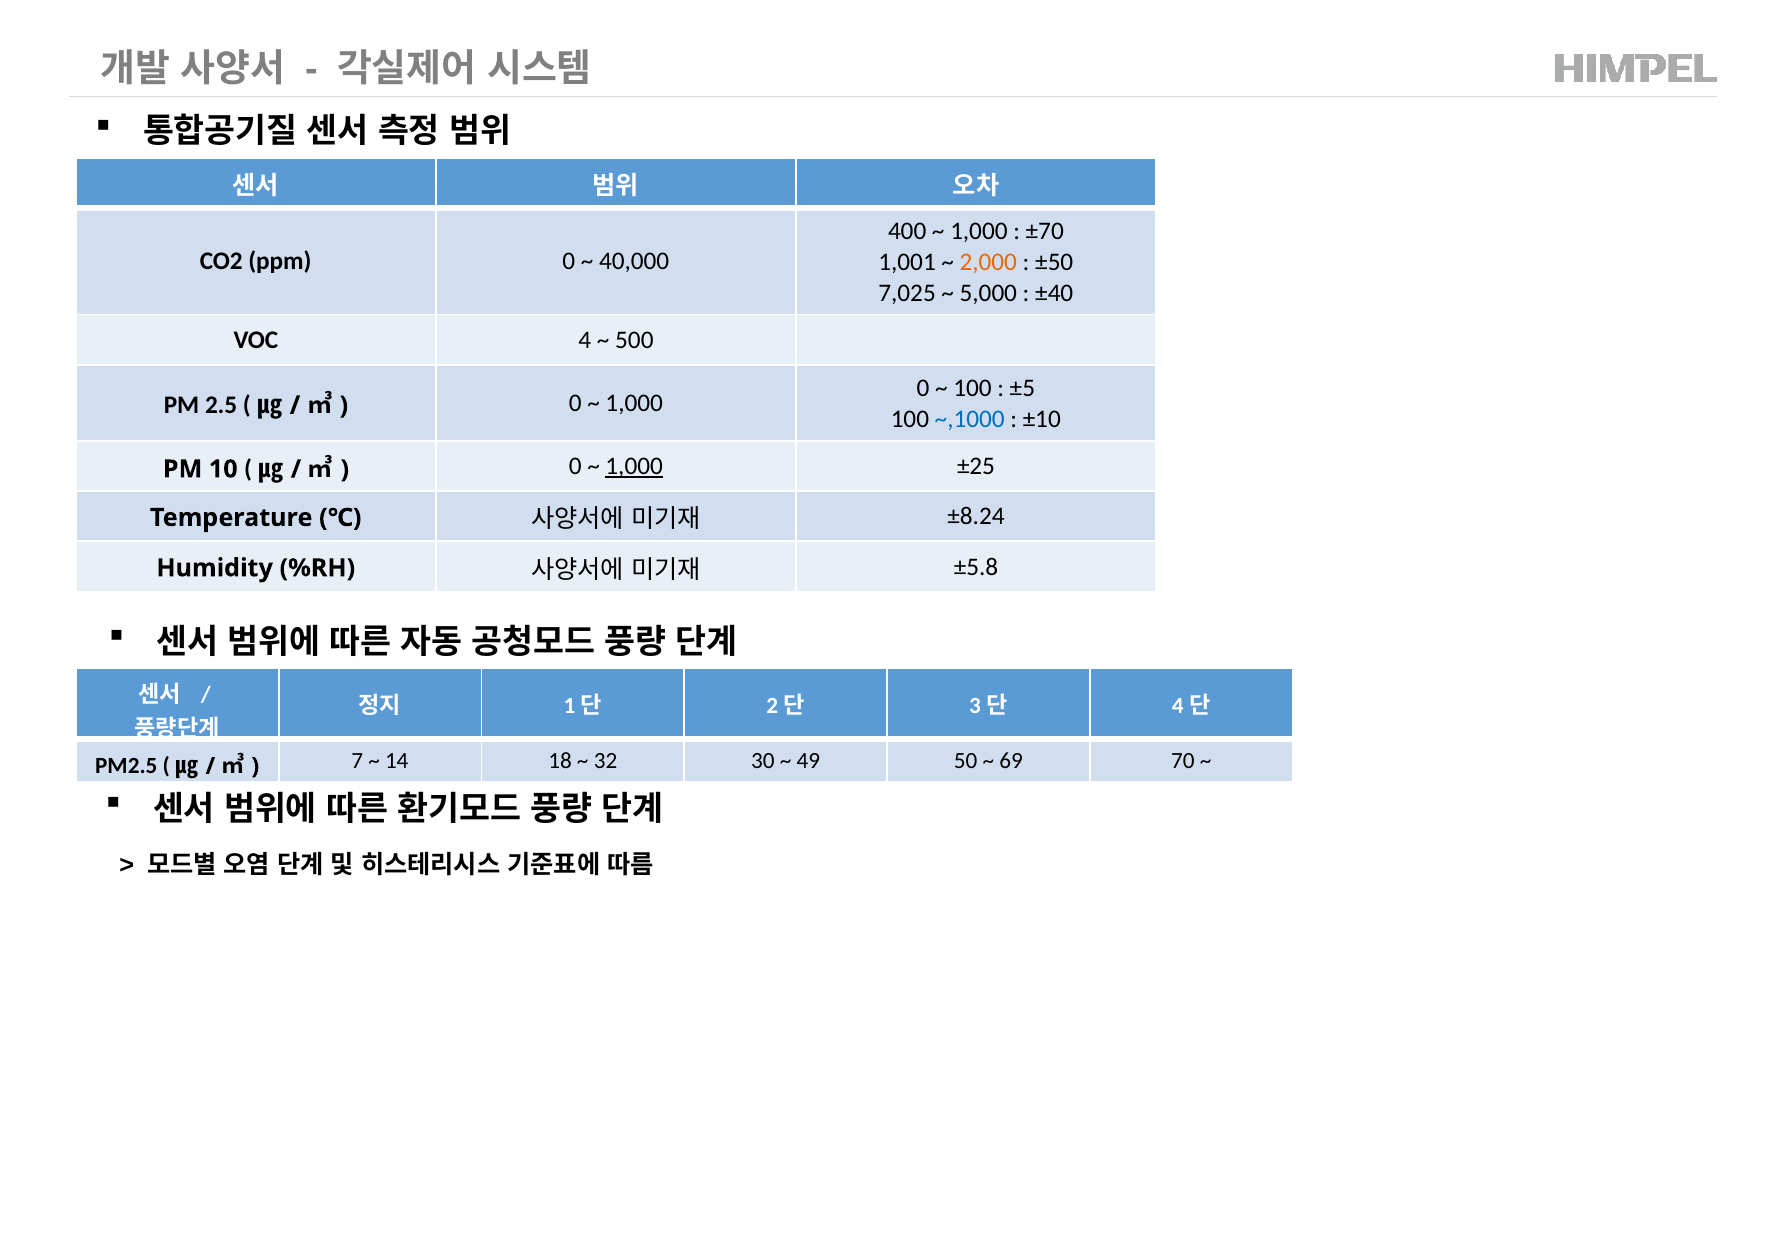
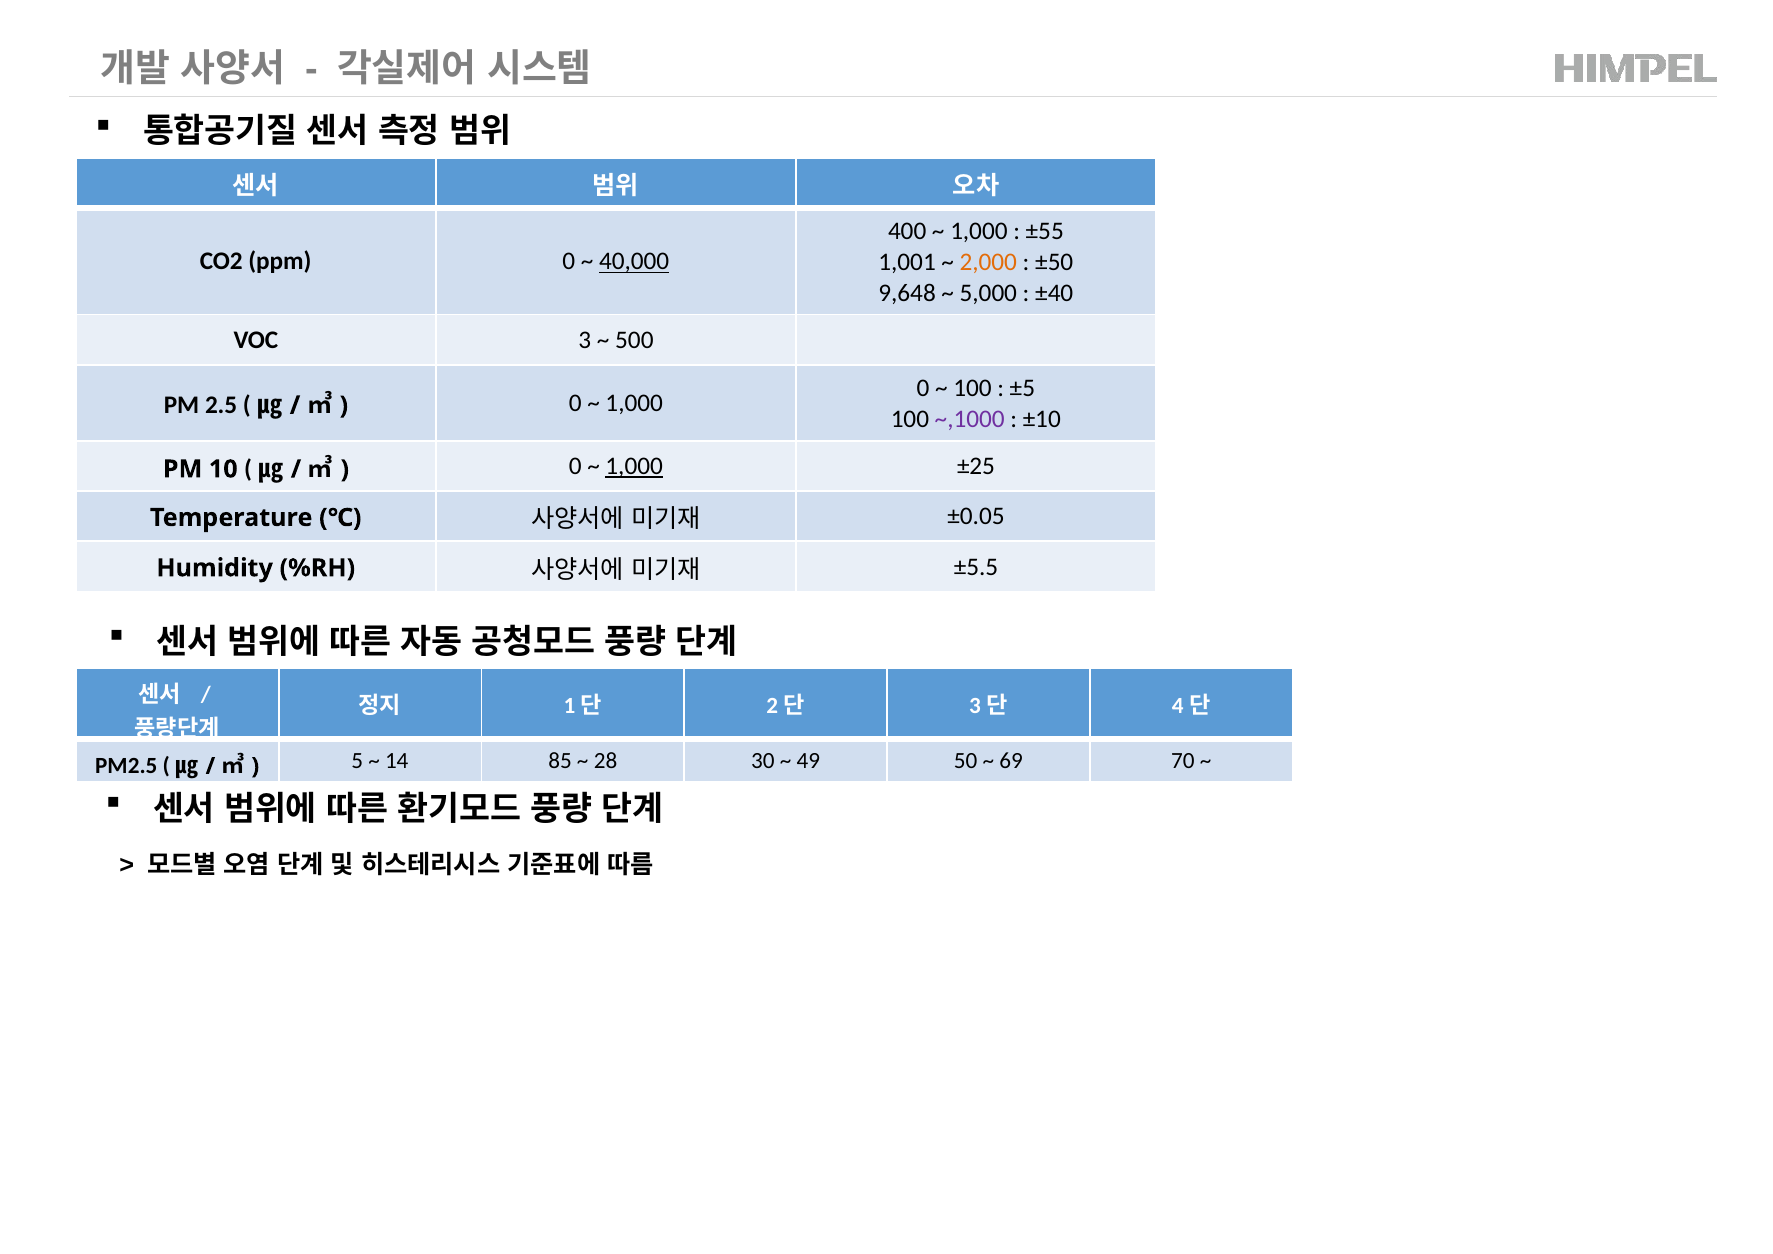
±70: ±70 -> ±55
40,000 underline: none -> present
7,025: 7,025 -> 9,648
4: 4 -> 3
~,1000 colour: blue -> purple
±8.24: ±8.24 -> ±0.05
±5.8: ±5.8 -> ±5.5
7: 7 -> 5
18: 18 -> 85
32: 32 -> 28
